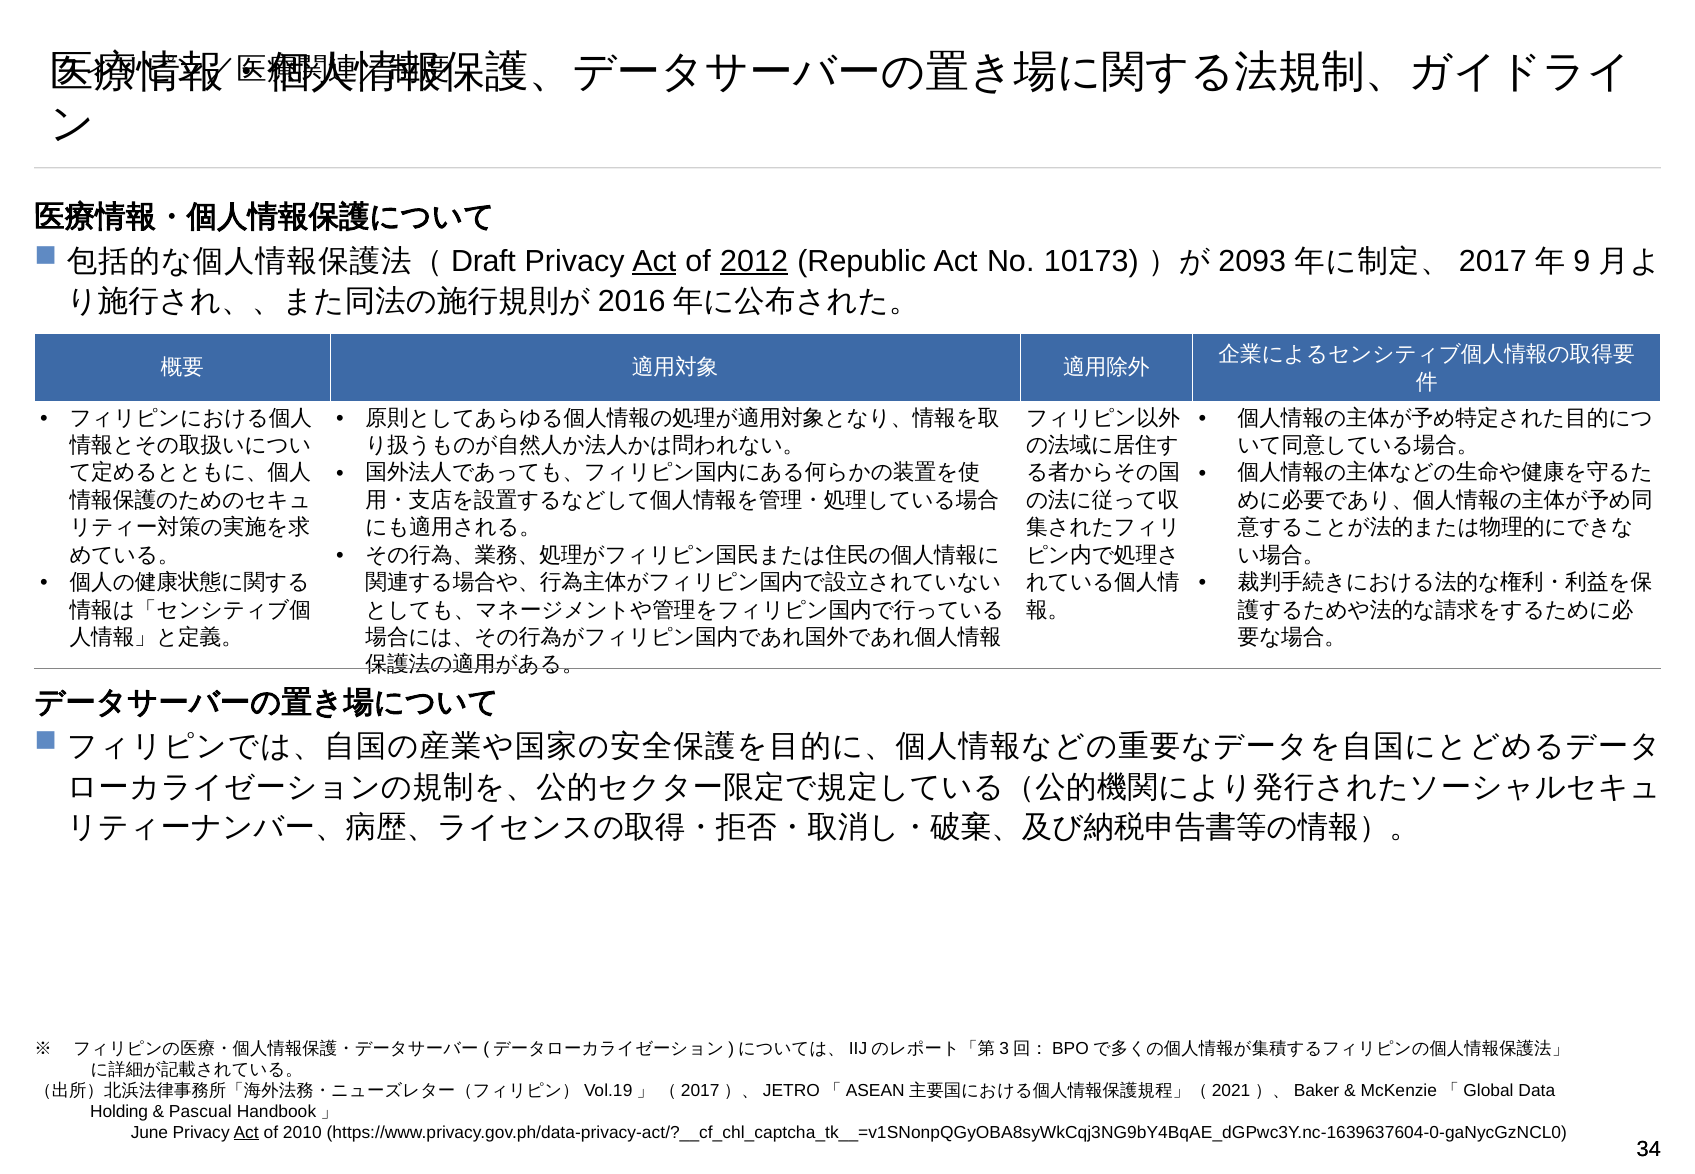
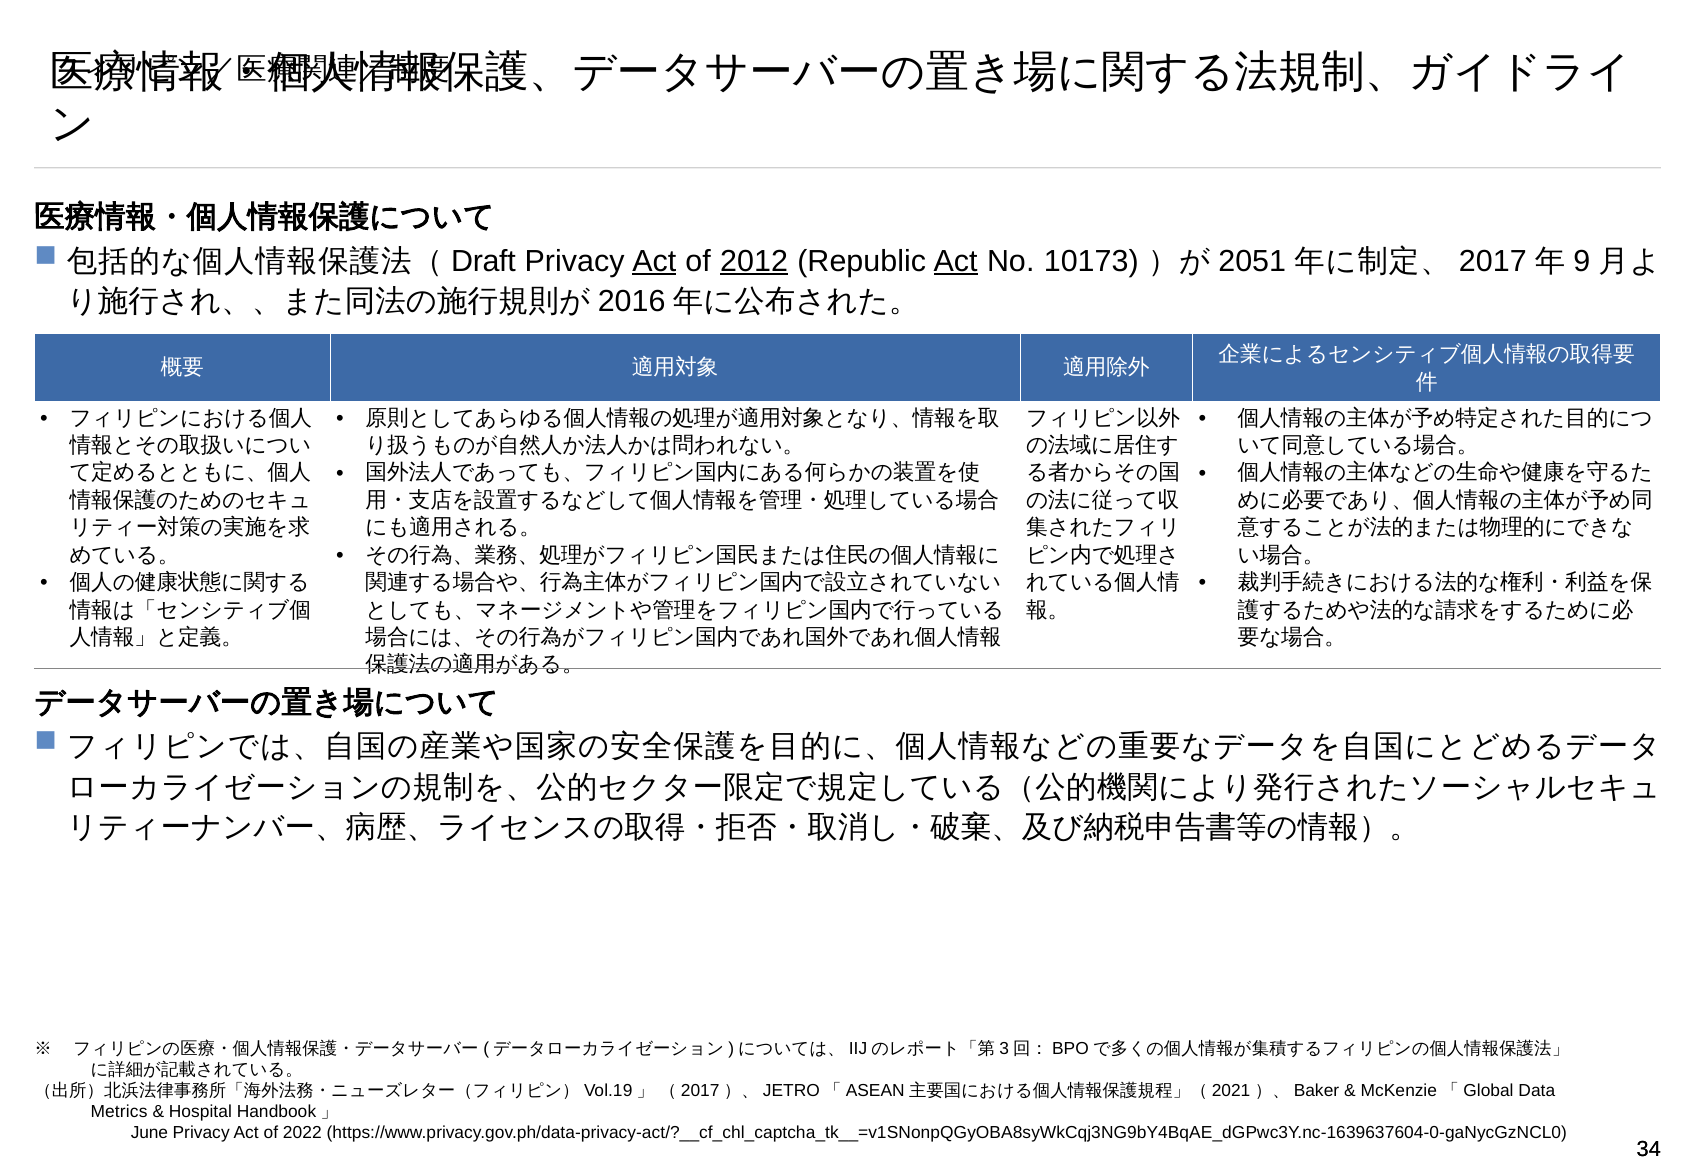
Act at (956, 261) underline: none -> present
2093: 2093 -> 2051
Holding: Holding -> Metrics
Pascual: Pascual -> Hospital
Act at (246, 1132) underline: present -> none
2010: 2010 -> 2022
